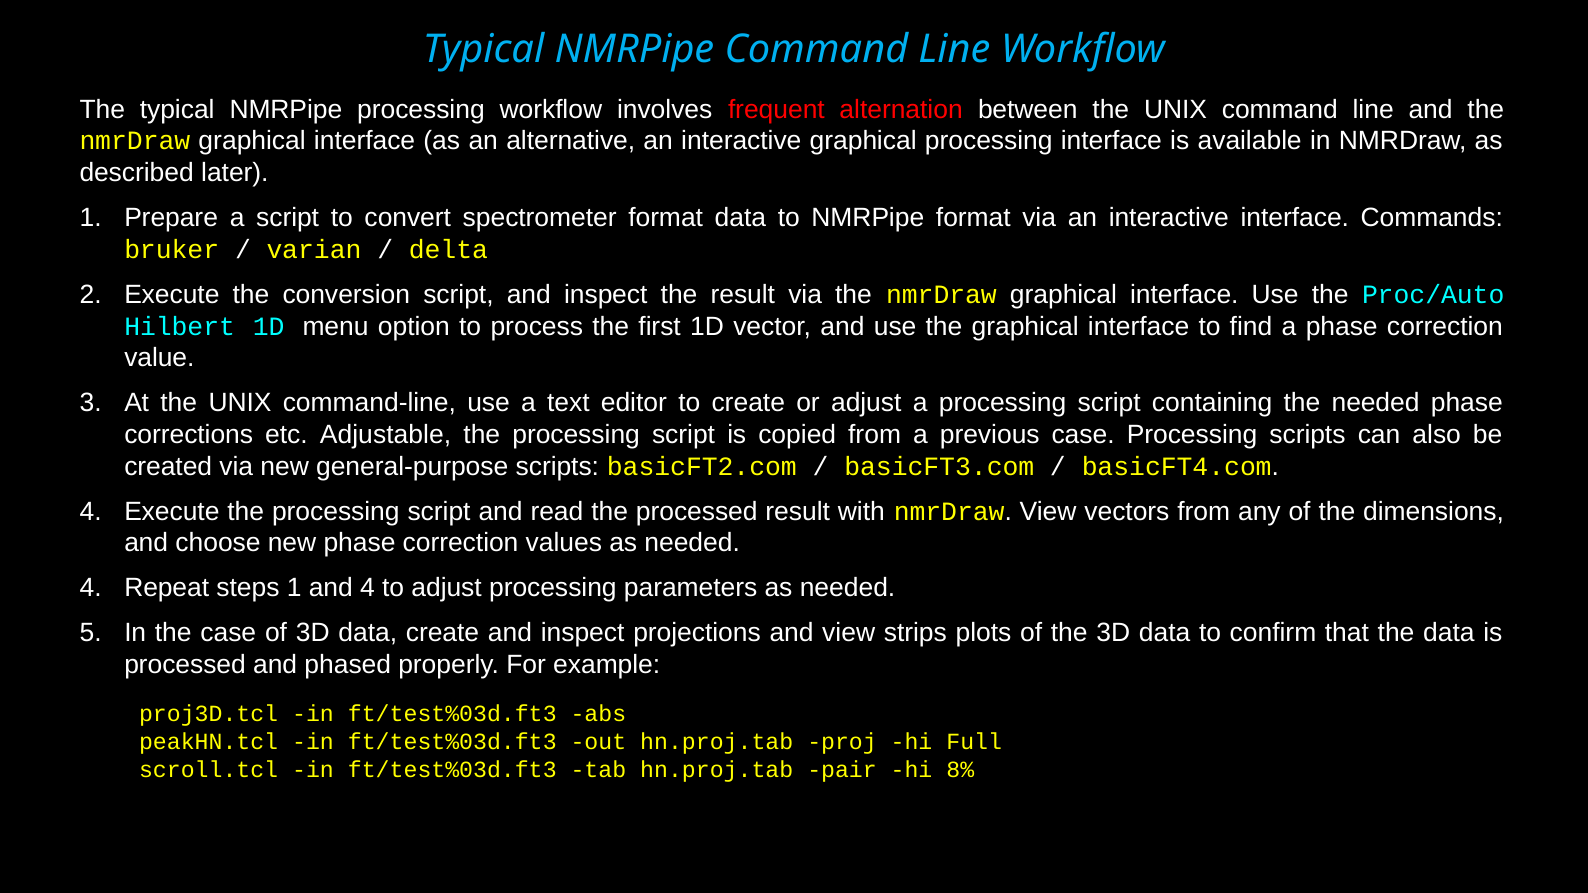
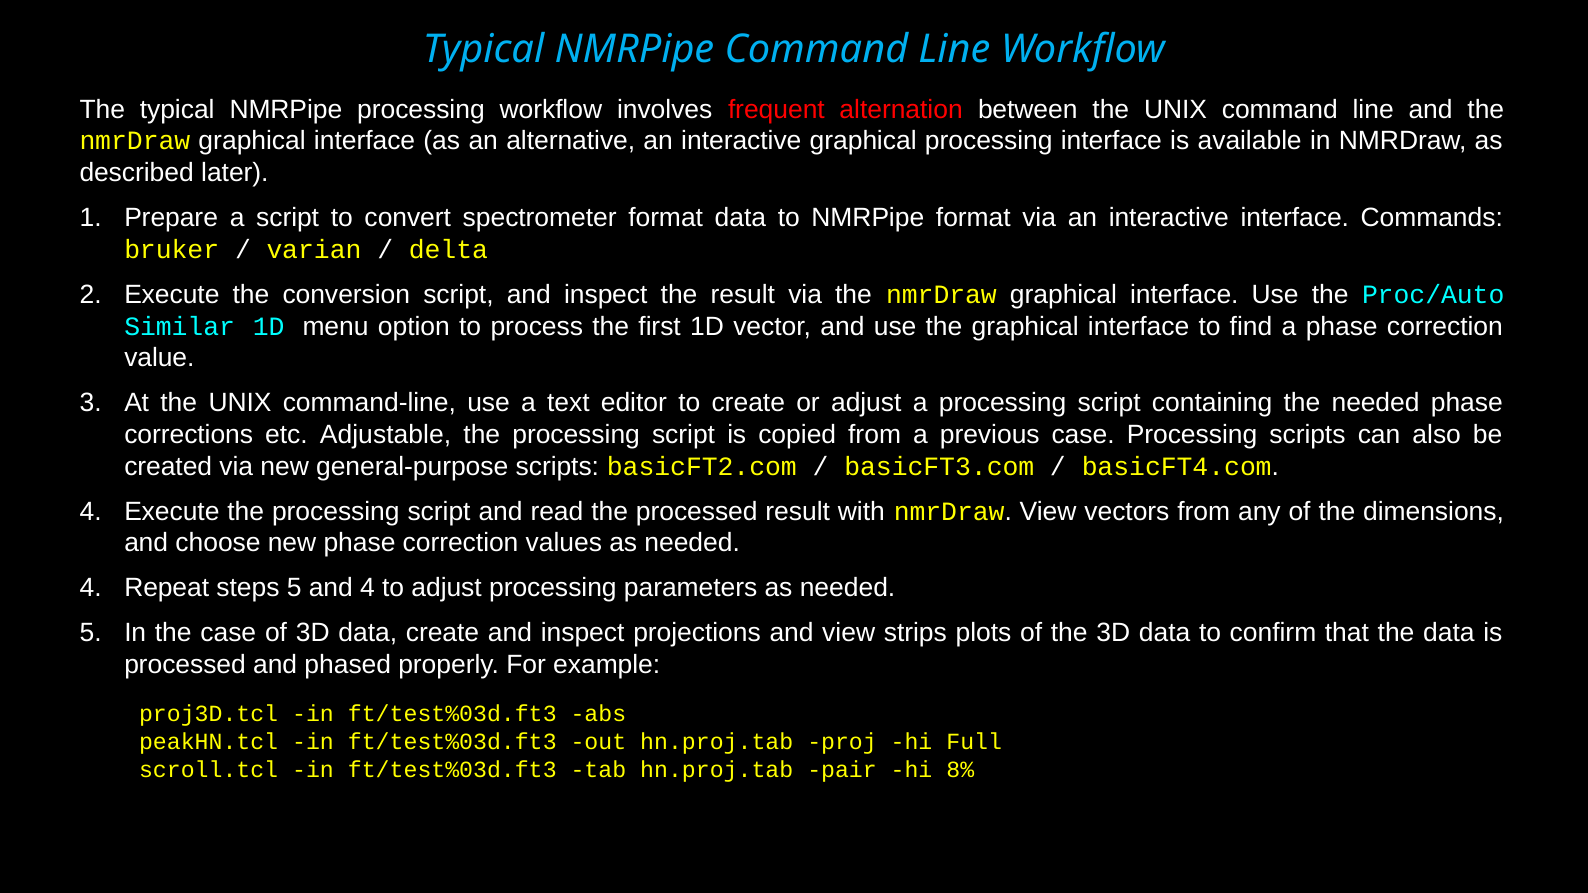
Hilbert: Hilbert -> Similar
steps 1: 1 -> 5
